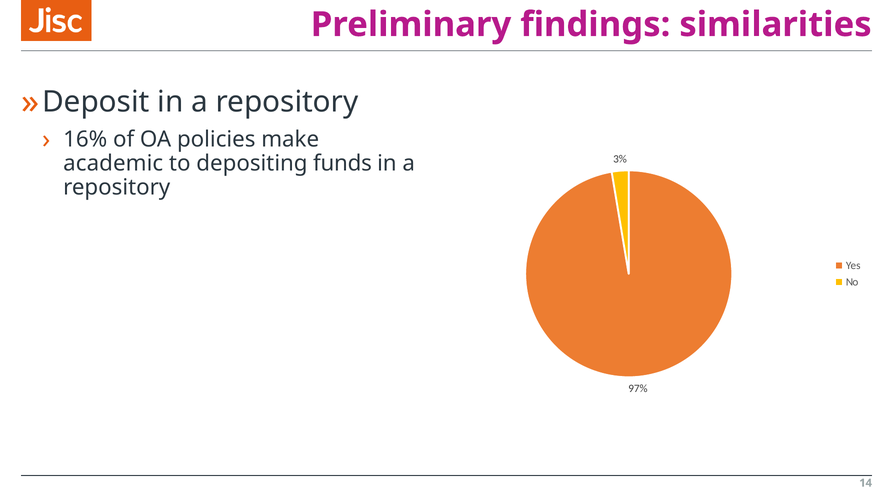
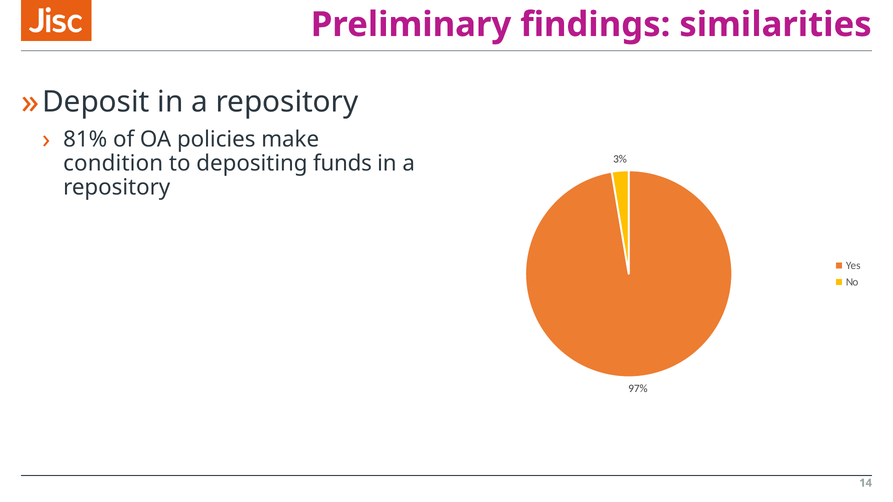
16%: 16% -> 81%
academic: academic -> condition
